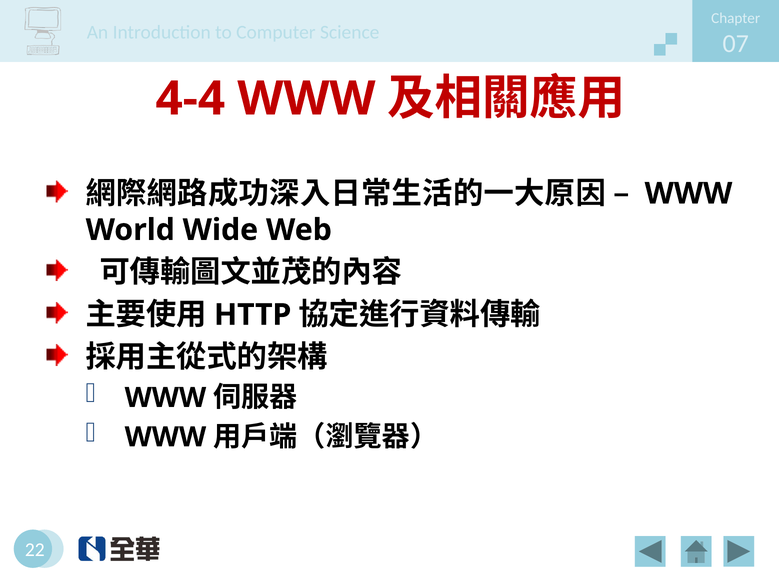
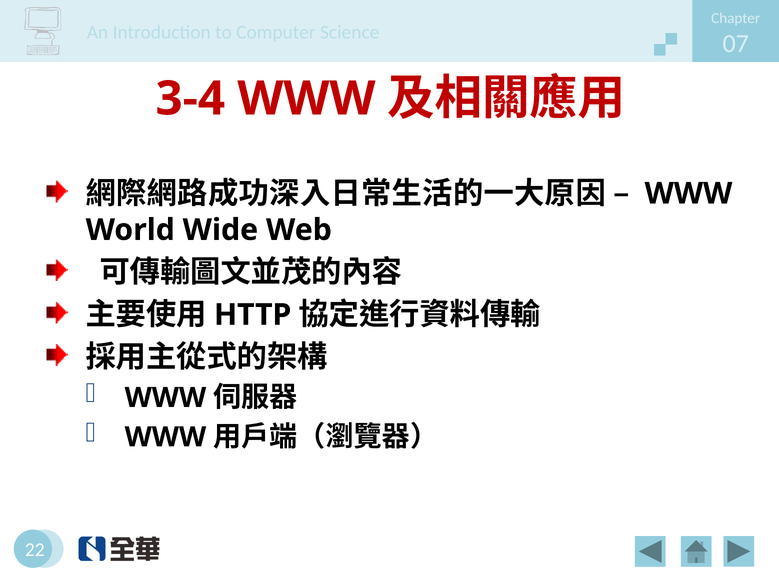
4-4: 4-4 -> 3-4
